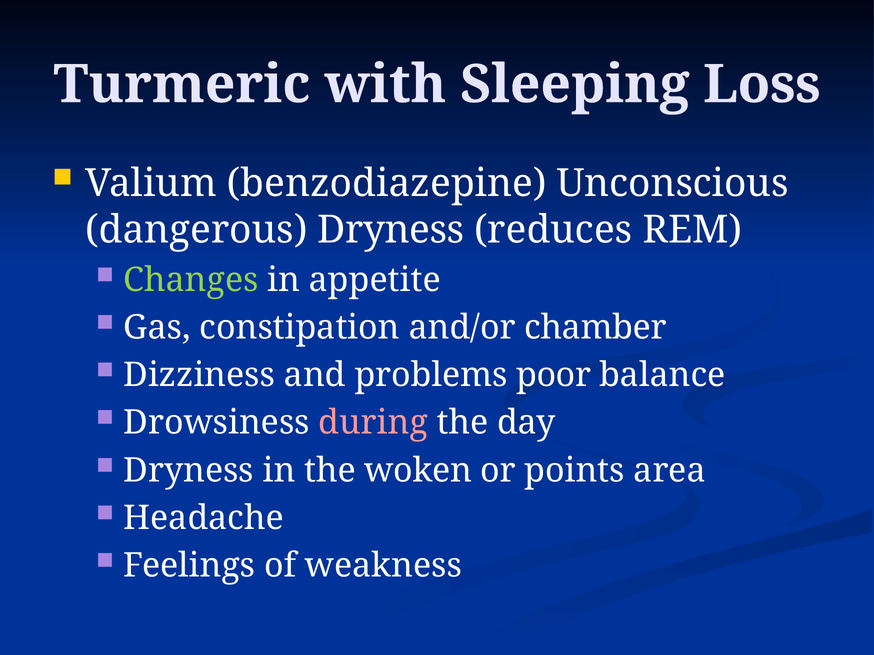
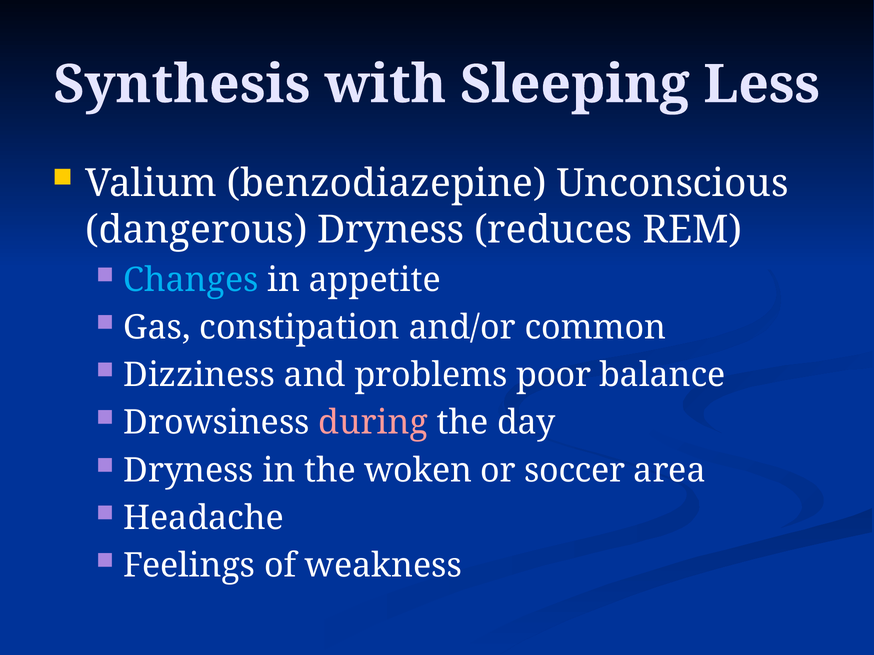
Turmeric: Turmeric -> Synthesis
Loss: Loss -> Less
Changes colour: light green -> light blue
chamber: chamber -> common
points: points -> soccer
